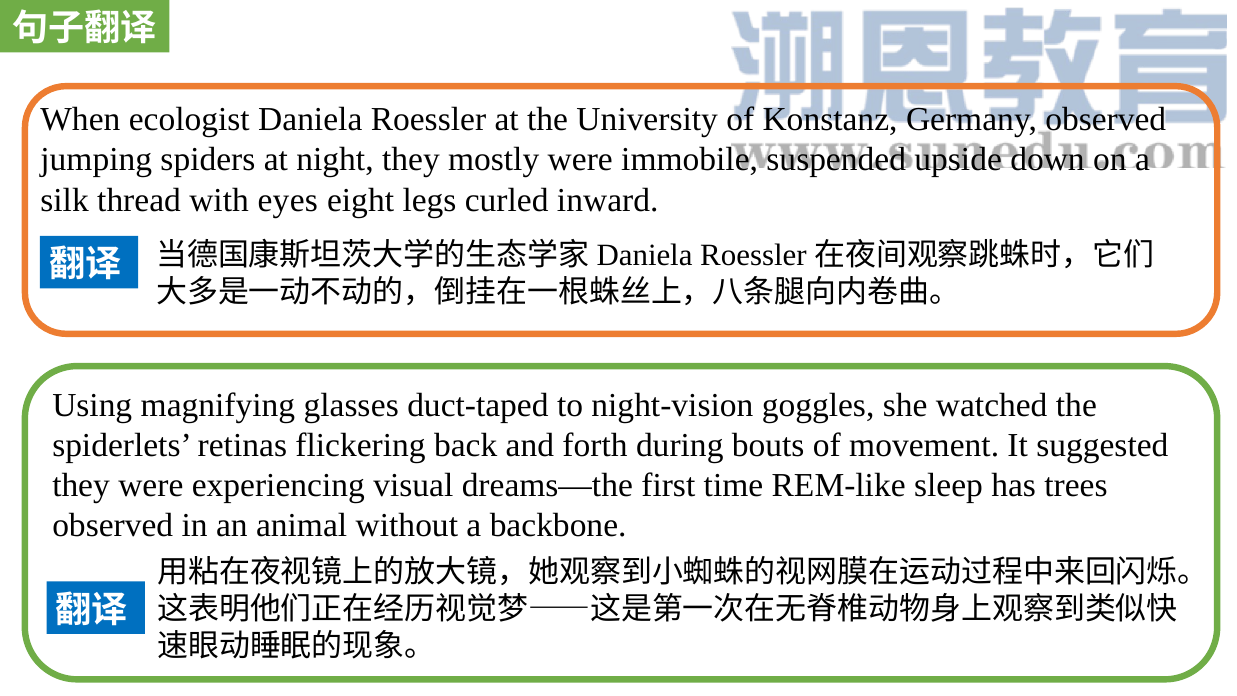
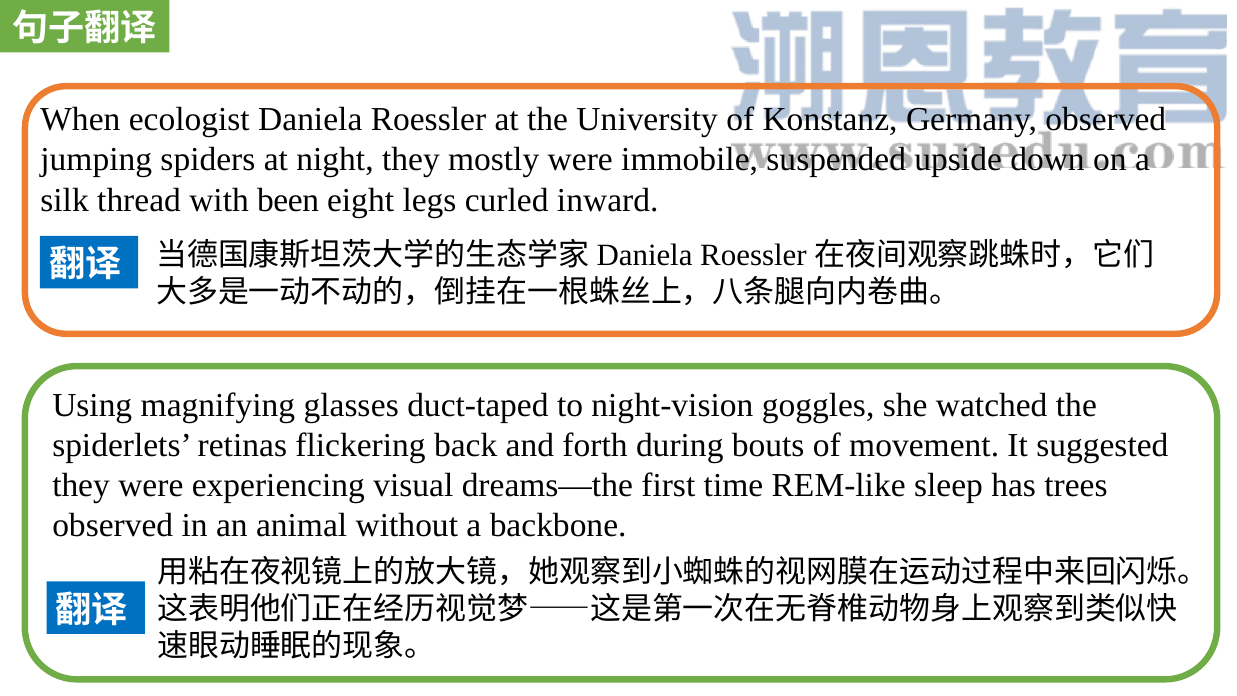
eyes: eyes -> been
